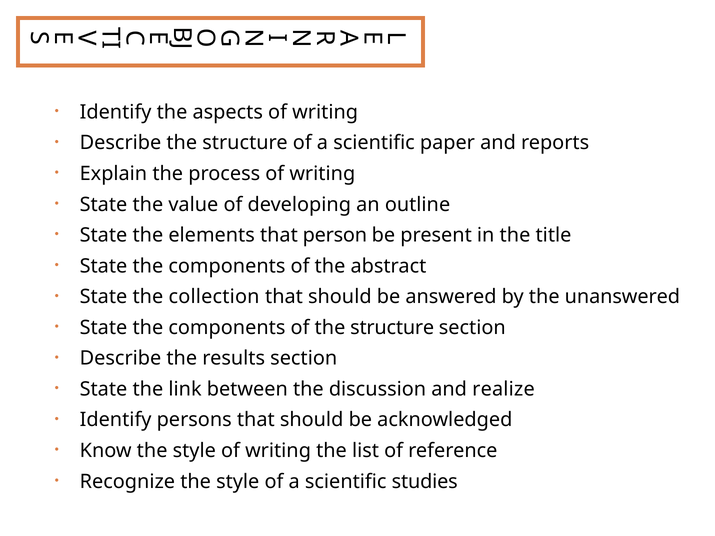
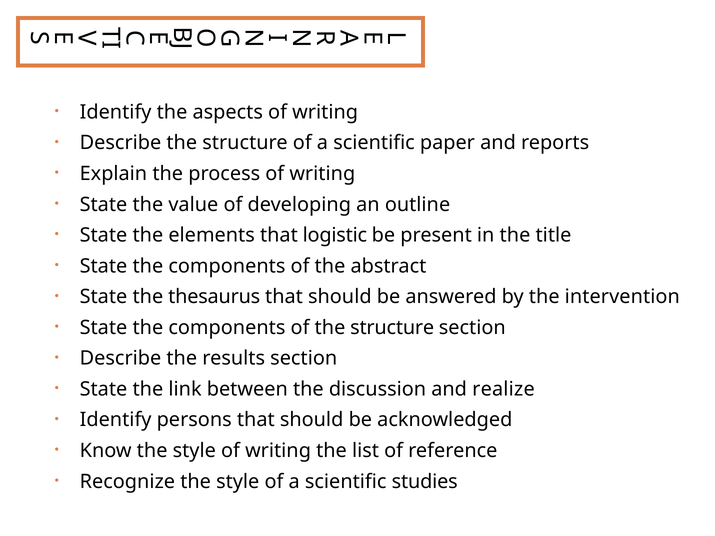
person: person -> logistic
collection: collection -> thesaurus
unanswered: unanswered -> intervention
